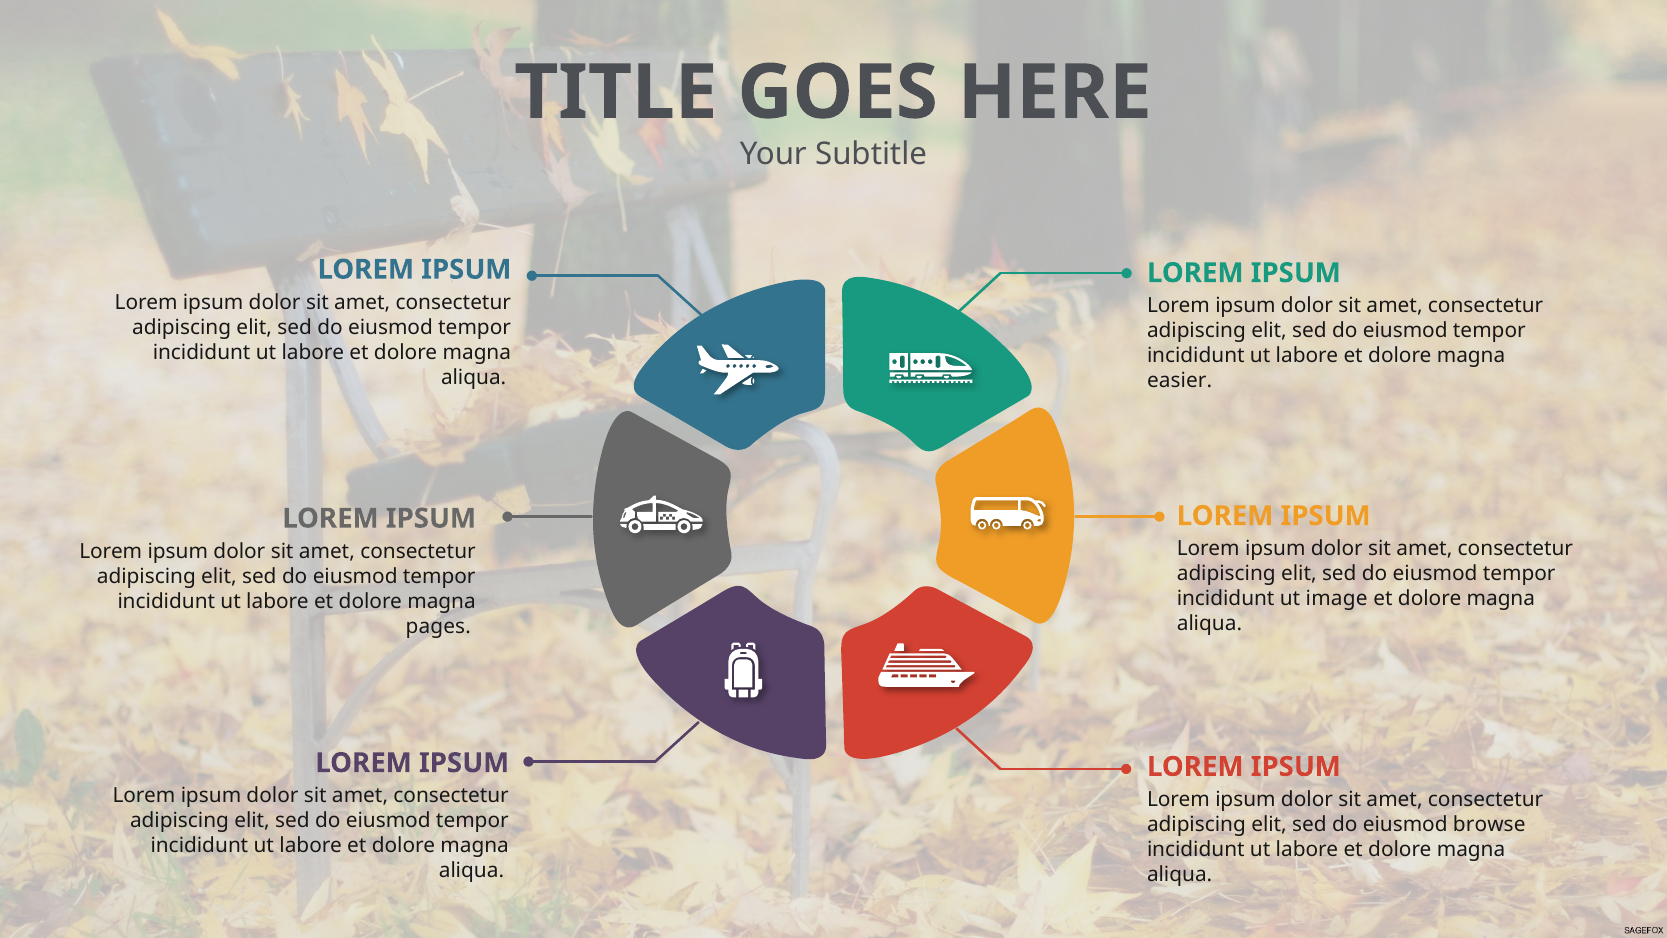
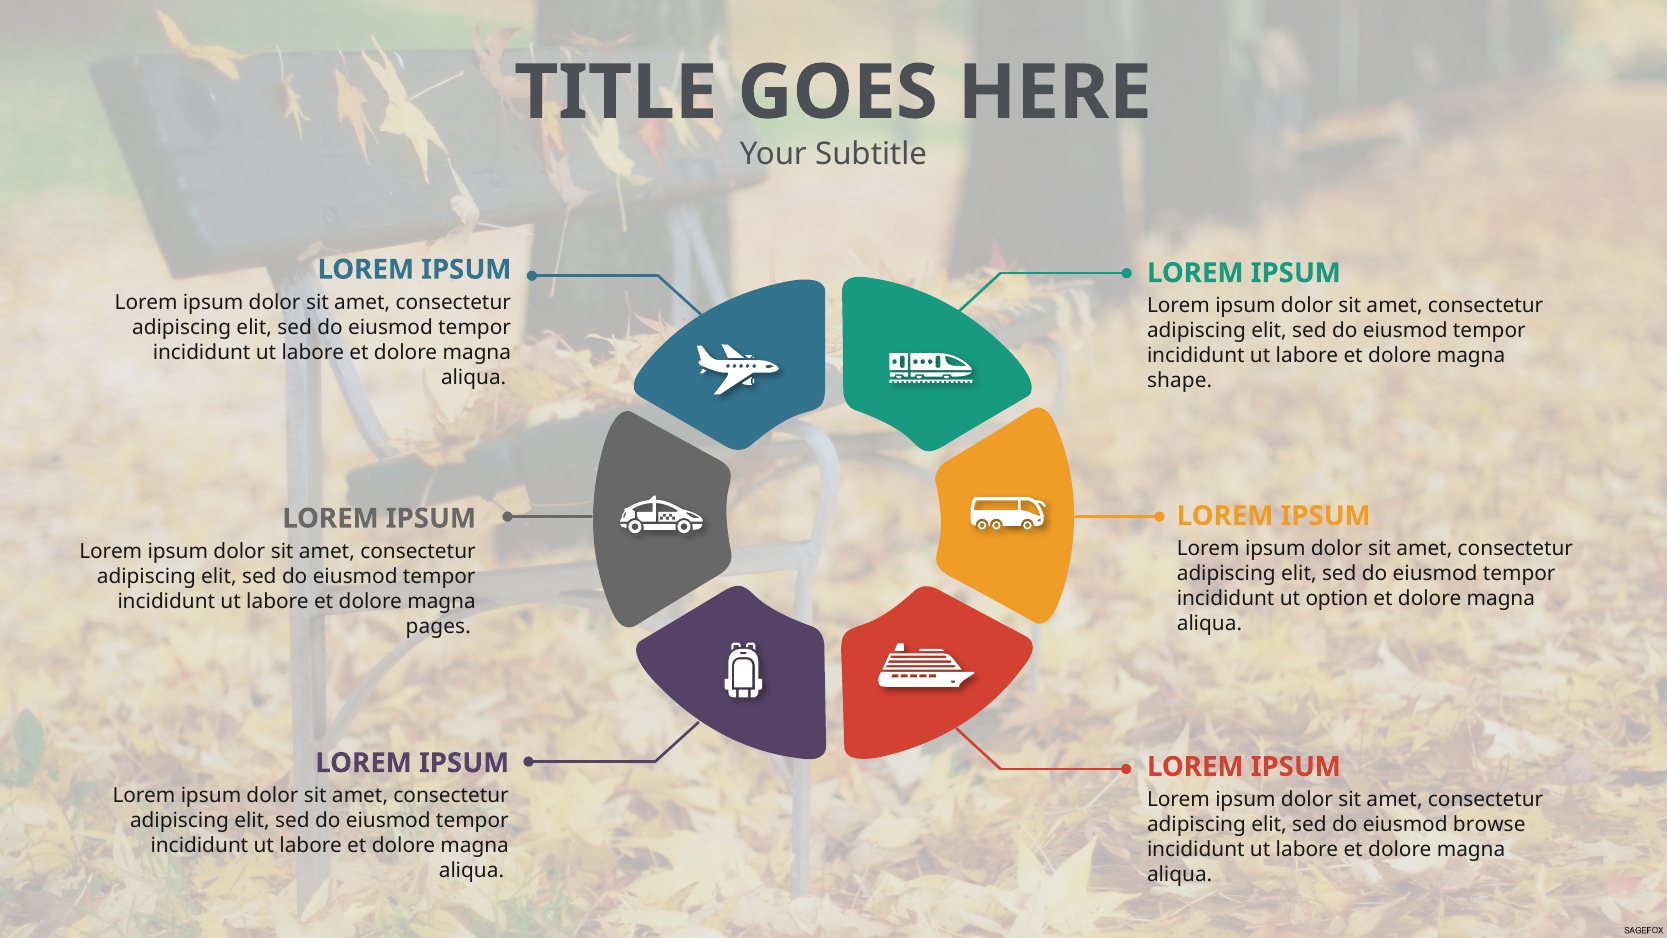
easier: easier -> shape
image: image -> option
